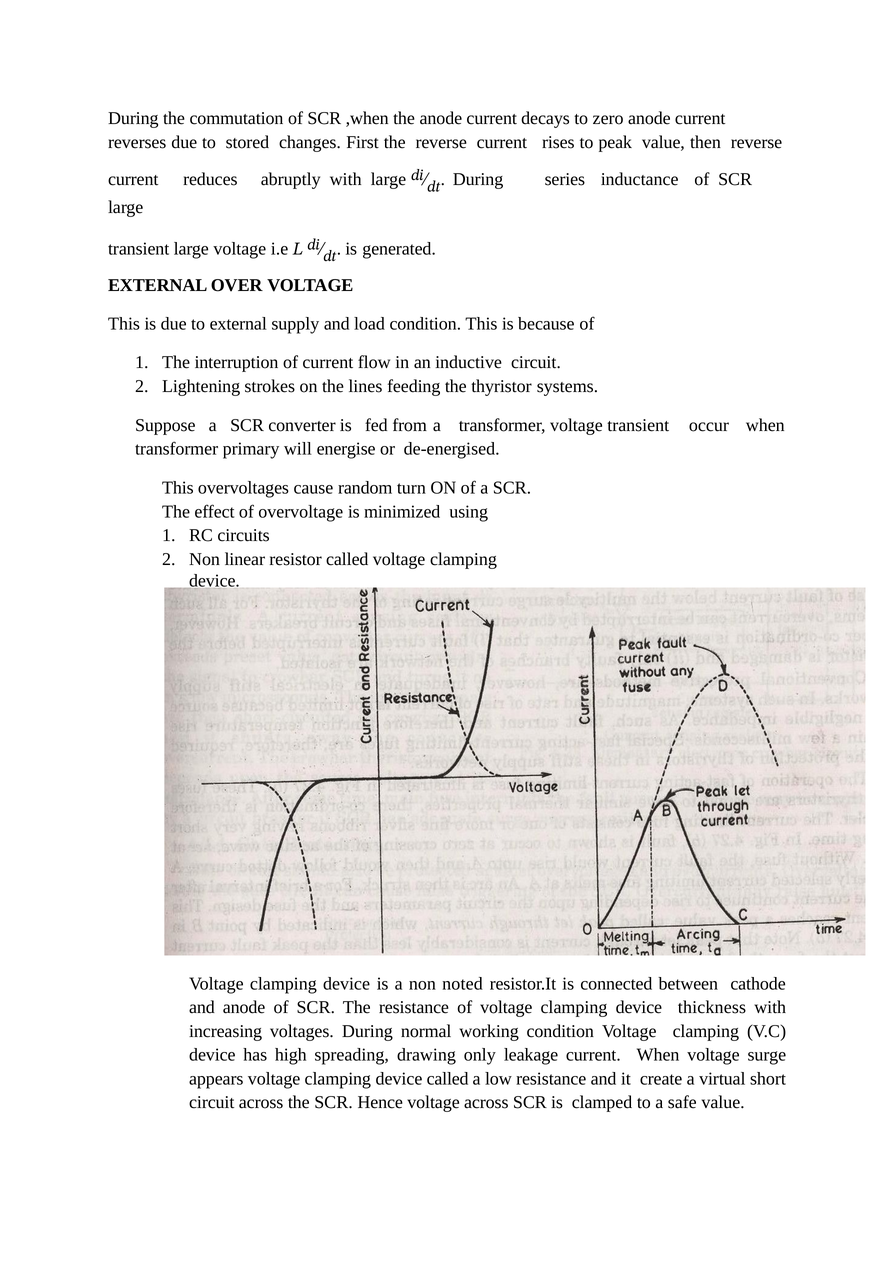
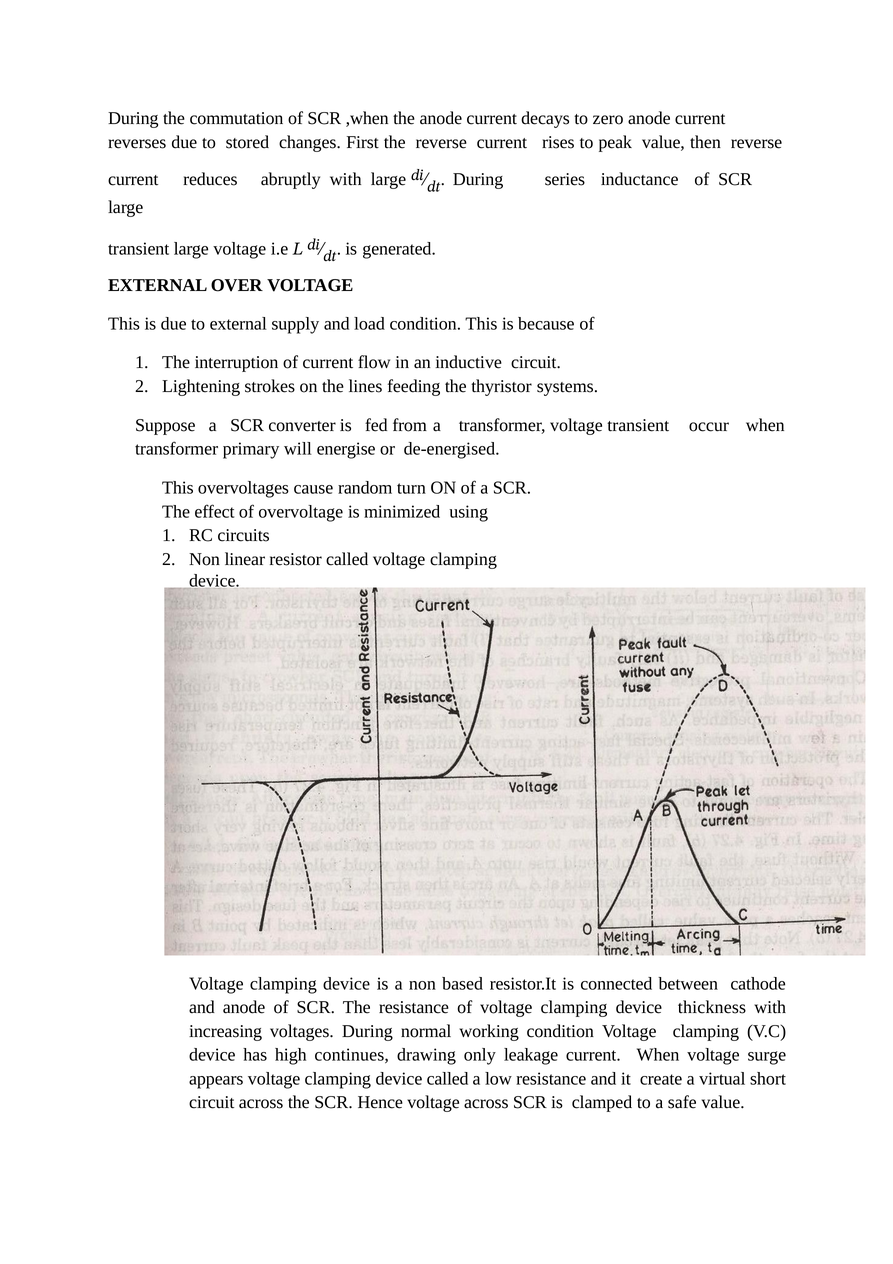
noted: noted -> based
spreading: spreading -> continues
